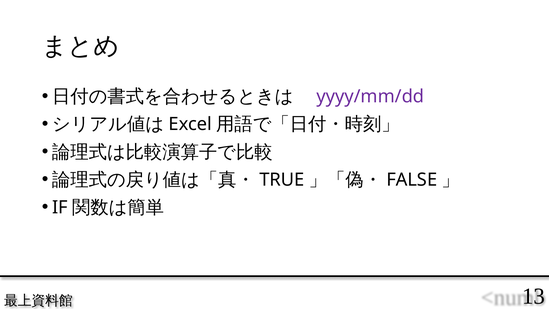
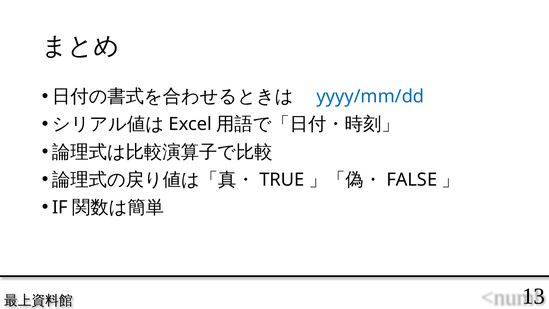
yyyy/mm/dd colour: purple -> blue
